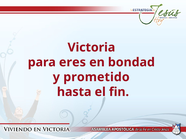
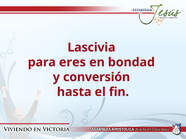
Victoria: Victoria -> Lascivia
prometido: prometido -> conversión
